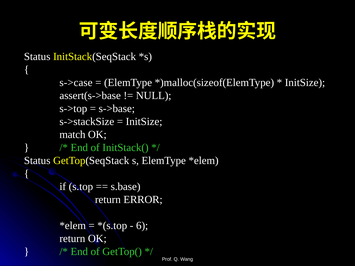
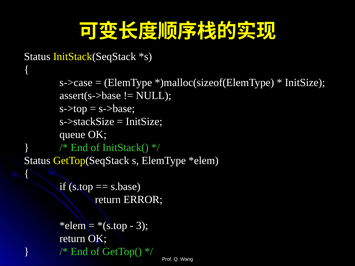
match: match -> queue
6: 6 -> 3
